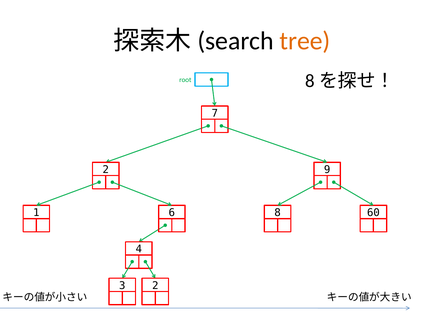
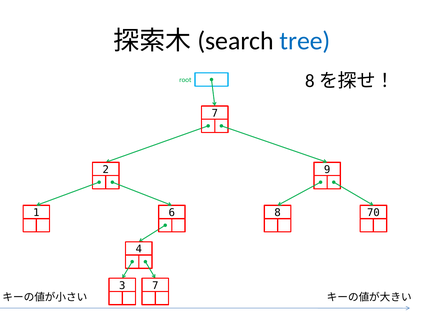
tree colour: orange -> blue
60: 60 -> 70
3 2: 2 -> 7
